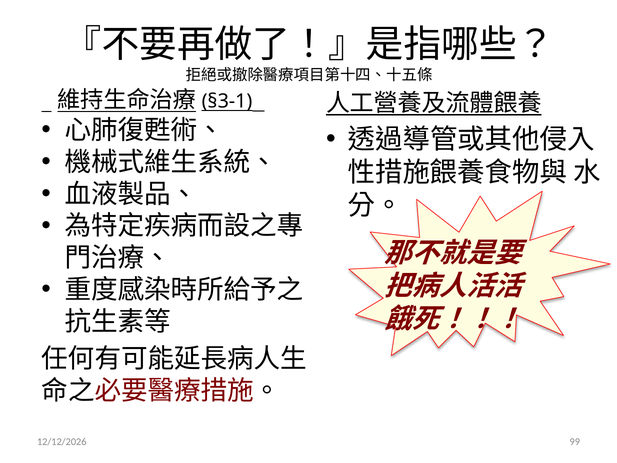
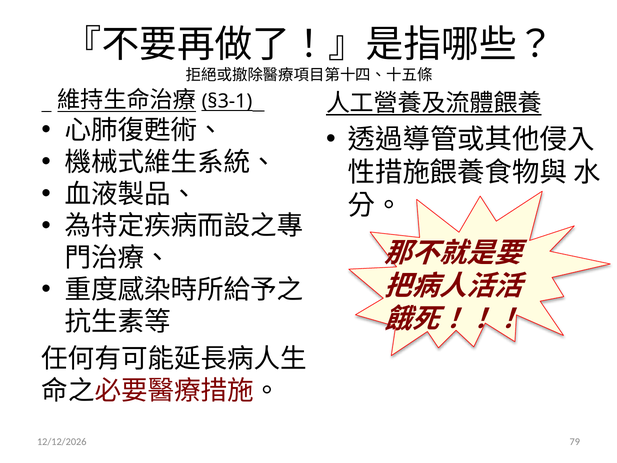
99: 99 -> 79
